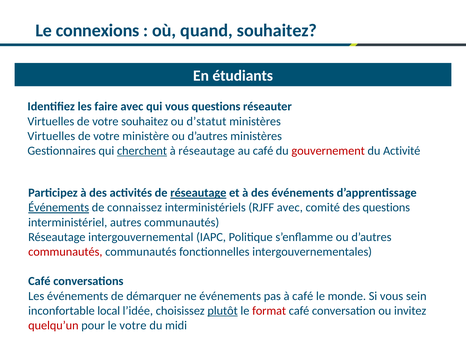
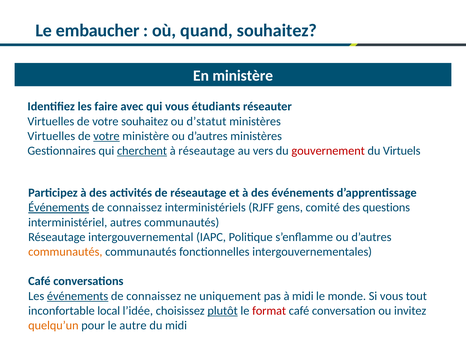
connexions: connexions -> embaucher
En étudiants: étudiants -> ministère
vous questions: questions -> étudiants
votre at (106, 136) underline: none -> present
au café: café -> vers
Activité: Activité -> Virtuels
réseautage at (198, 193) underline: present -> none
RJFF avec: avec -> gens
communautés at (65, 252) colour: red -> orange
événements at (78, 296) underline: none -> present
démarquer at (154, 296): démarquer -> connaissez
ne événements: événements -> uniquement
à café: café -> midi
sein: sein -> tout
quelqu’un colour: red -> orange
le votre: votre -> autre
